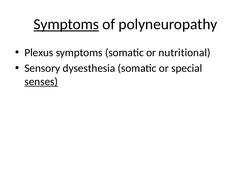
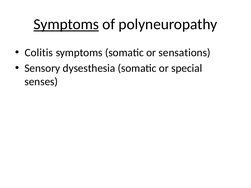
Plexus: Plexus -> Colitis
nutritional: nutritional -> sensations
senses underline: present -> none
